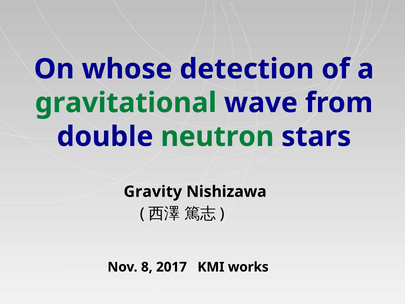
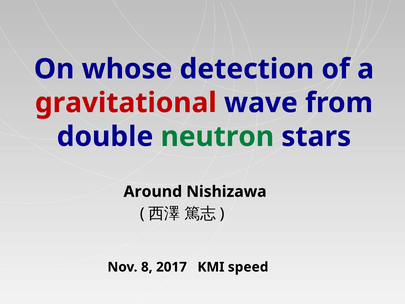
gravitational colour: green -> red
Gravity: Gravity -> Around
works: works -> speed
